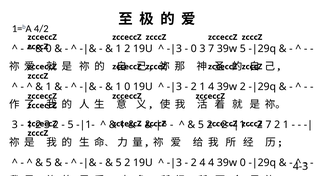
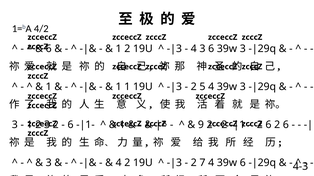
0 at (49, 49): 0 -> 6
0 at (194, 49): 0 -> 4
3 7: 7 -> 6
5 at (243, 49): 5 -> 3
1 0: 0 -> 1
1 at (202, 87): 1 -> 5
4 39w 2: 2 -> 3
5 at (71, 125): 5 -> 6
5 at (201, 125): 5 -> 9
7 at (268, 125): 7 -> 6
1 at (286, 125): 1 -> 6
5 at (49, 163): 5 -> 3
5 at (119, 163): 5 -> 4
2 4: 4 -> 7
39w 0: 0 -> 6
